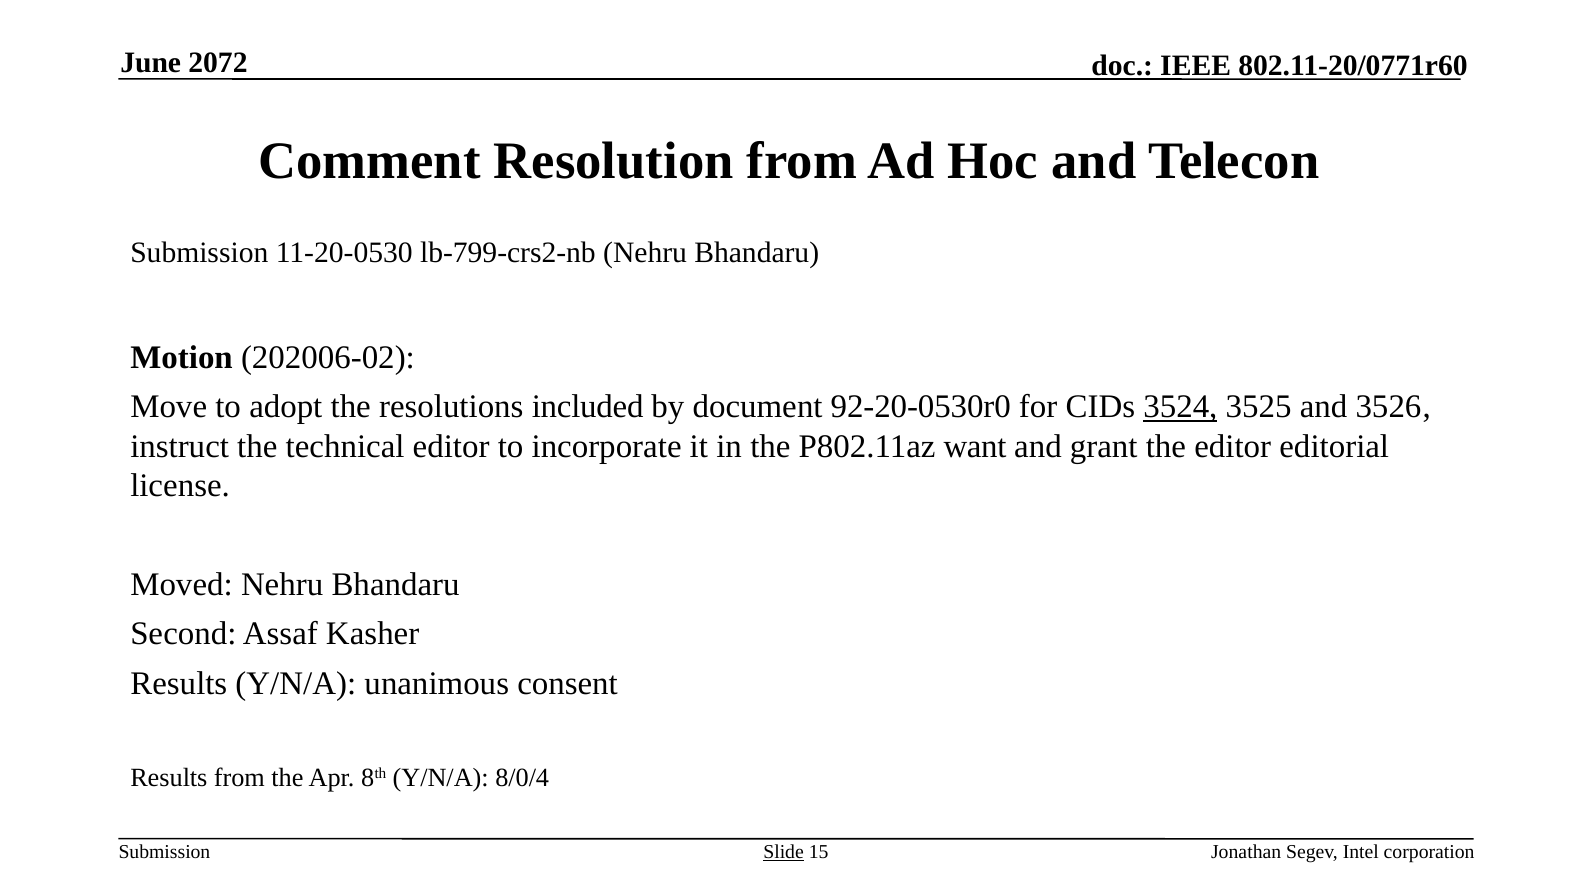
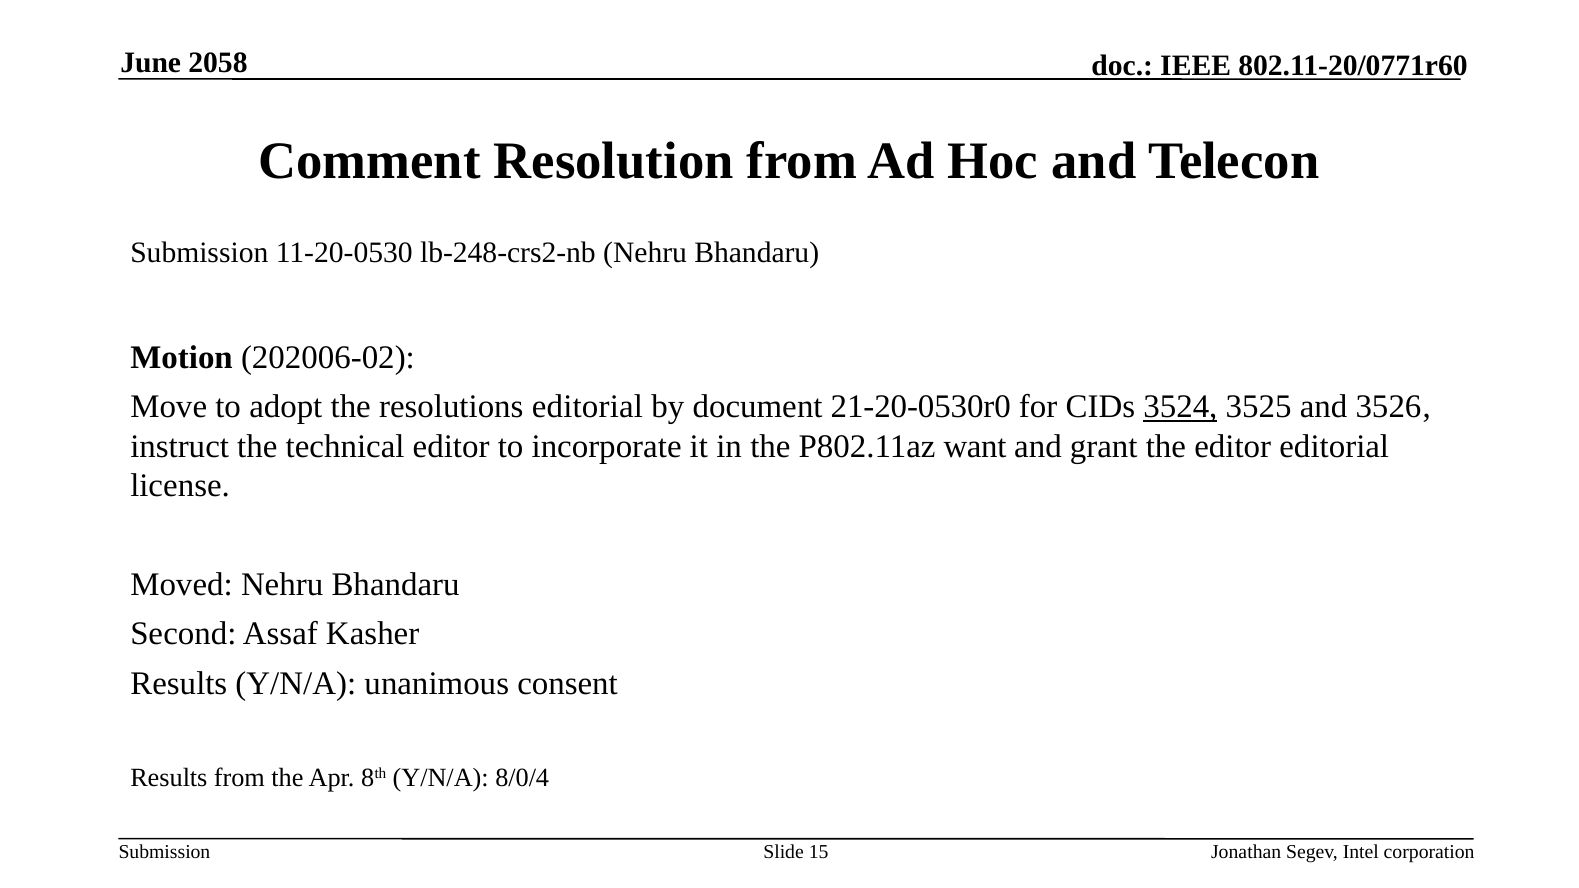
2072: 2072 -> 2058
lb-799-crs2-nb: lb-799-crs2-nb -> lb-248-crs2-nb
resolutions included: included -> editorial
92-20-0530r0: 92-20-0530r0 -> 21-20-0530r0
Slide underline: present -> none
